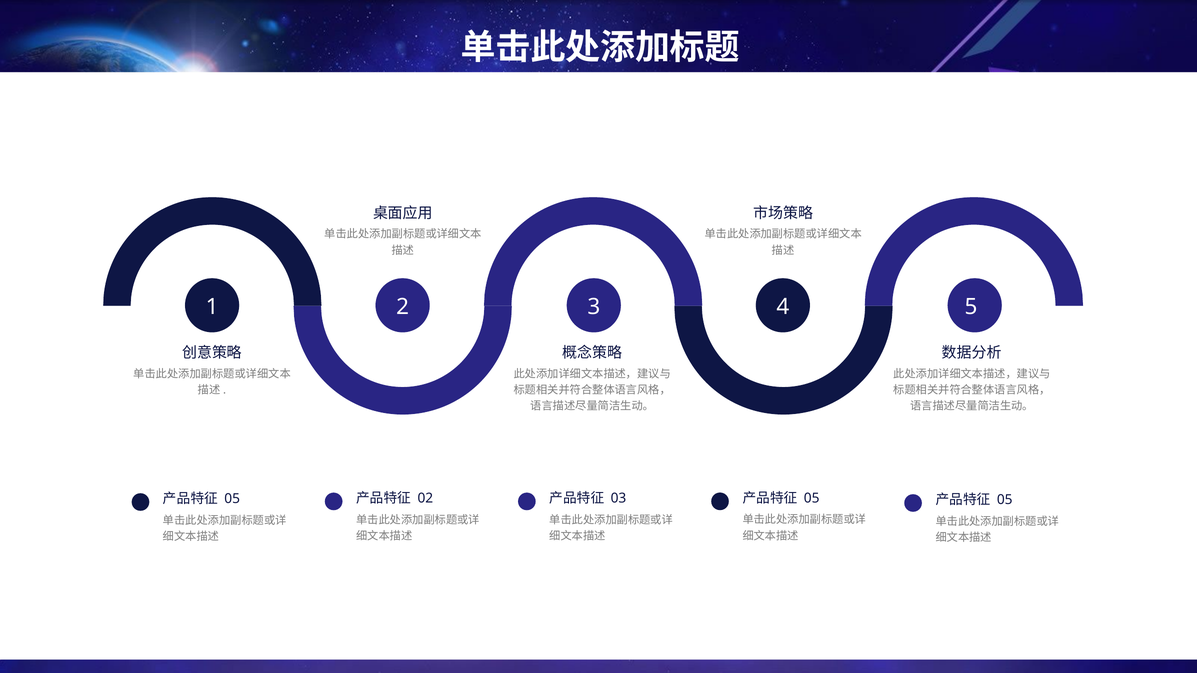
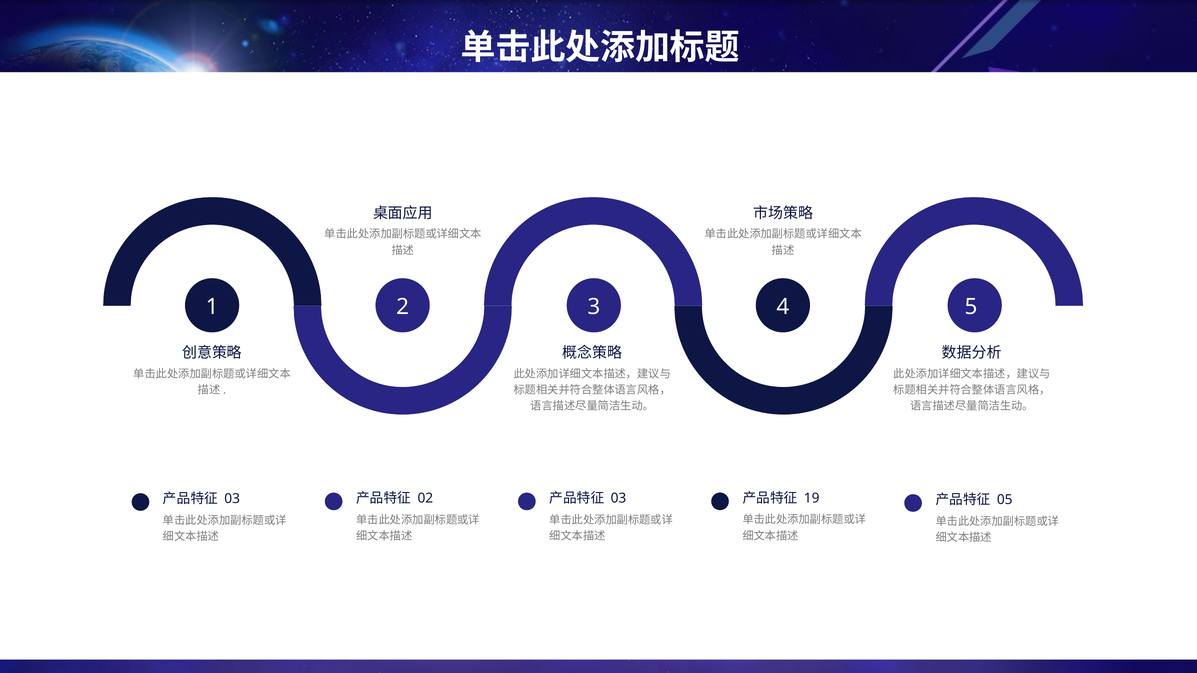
05 at (812, 498): 05 -> 19
05 at (232, 499): 05 -> 03
